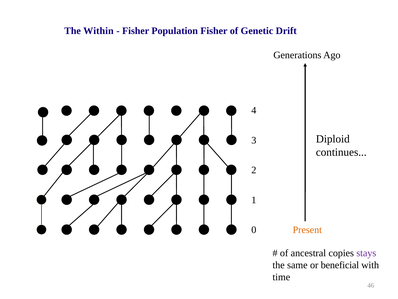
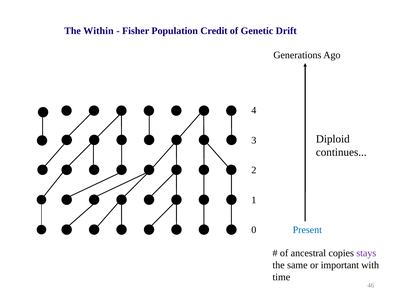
Population Fisher: Fisher -> Credit
Present colour: orange -> blue
beneficial: beneficial -> important
